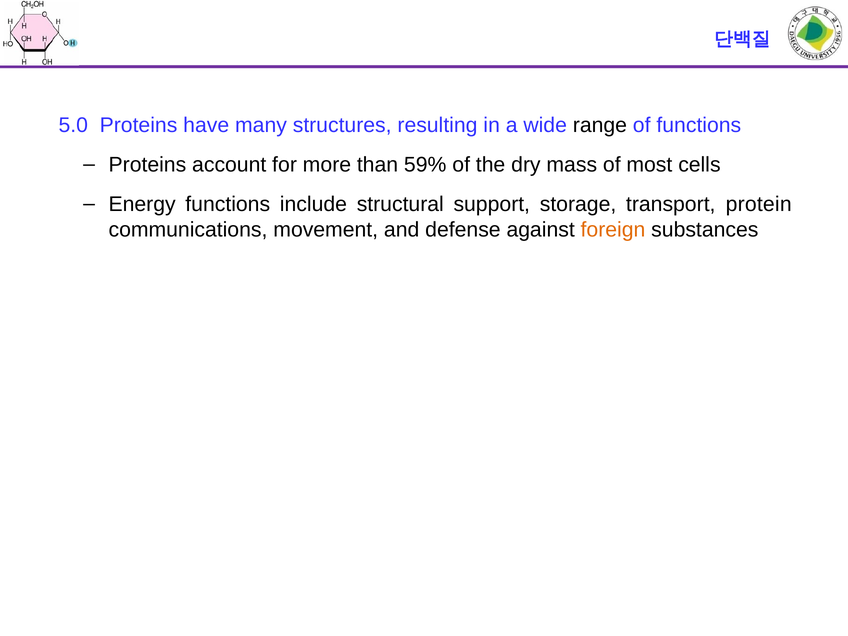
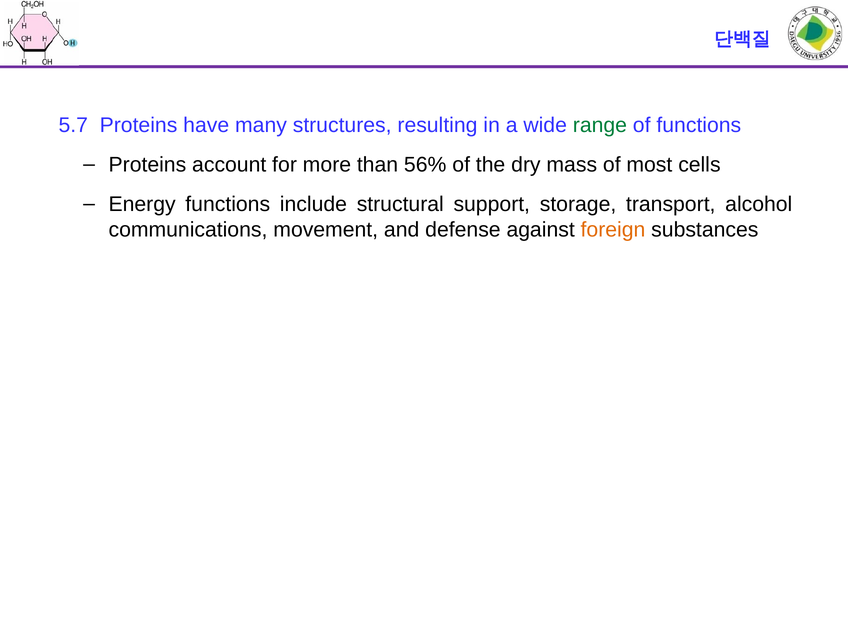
5.0: 5.0 -> 5.7
range colour: black -> green
59%: 59% -> 56%
protein: protein -> alcohol
